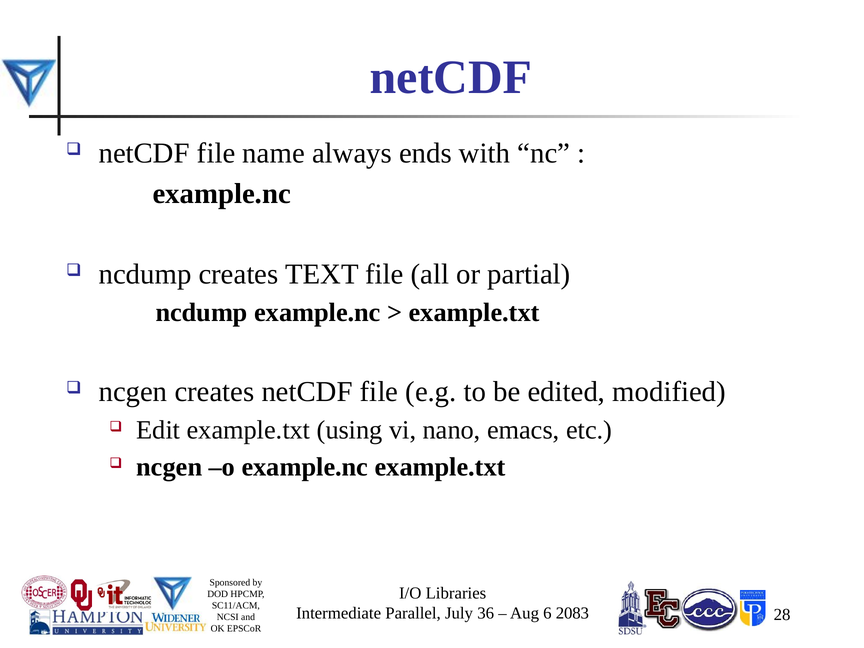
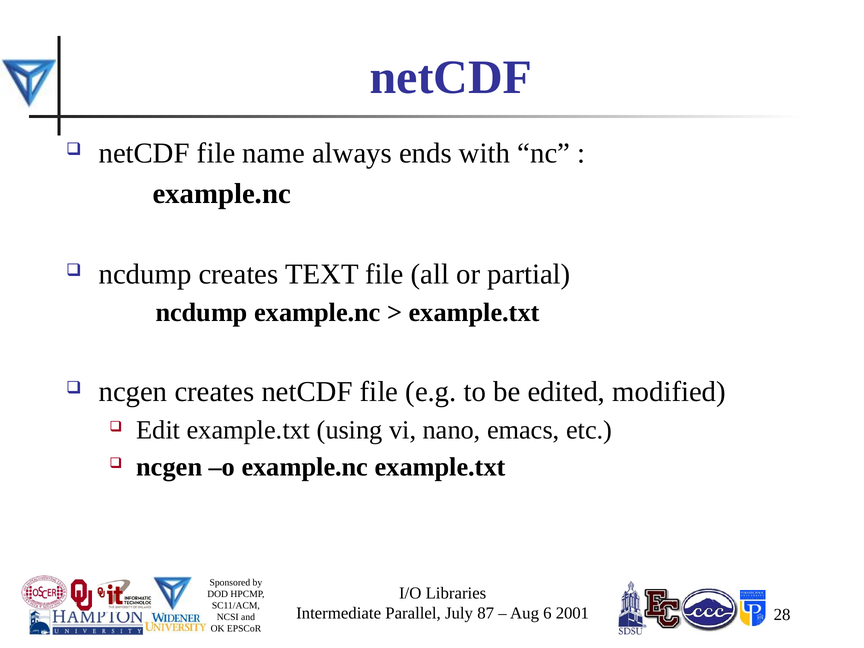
36: 36 -> 87
2083: 2083 -> 2001
